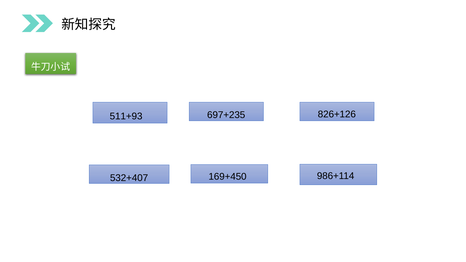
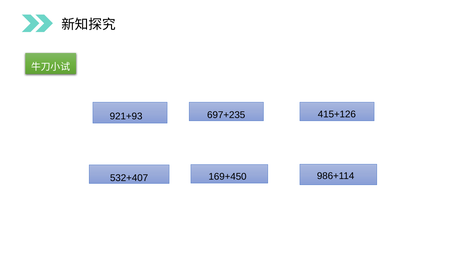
826+126: 826+126 -> 415+126
511+93: 511+93 -> 921+93
